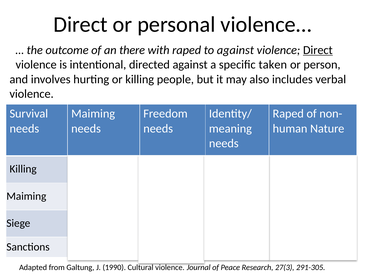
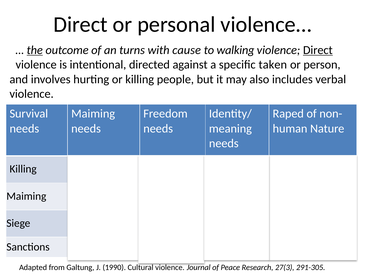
the underline: none -> present
there: there -> turns
with raped: raped -> cause
to against: against -> walking
